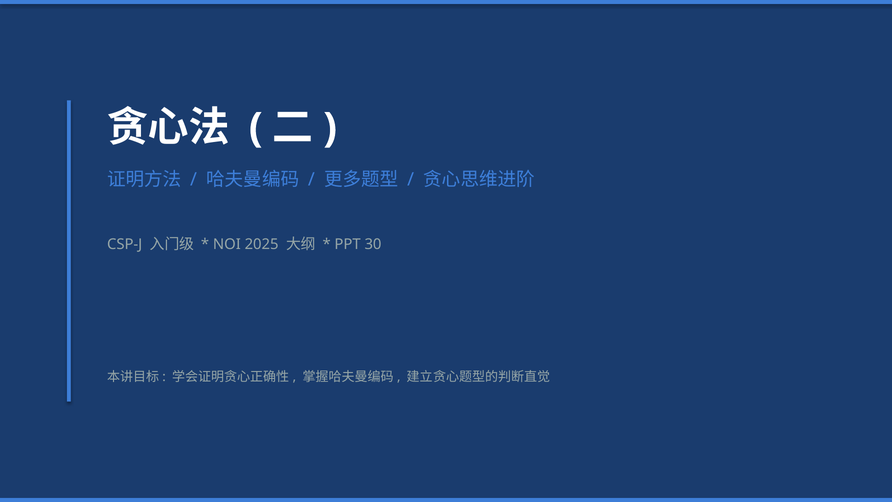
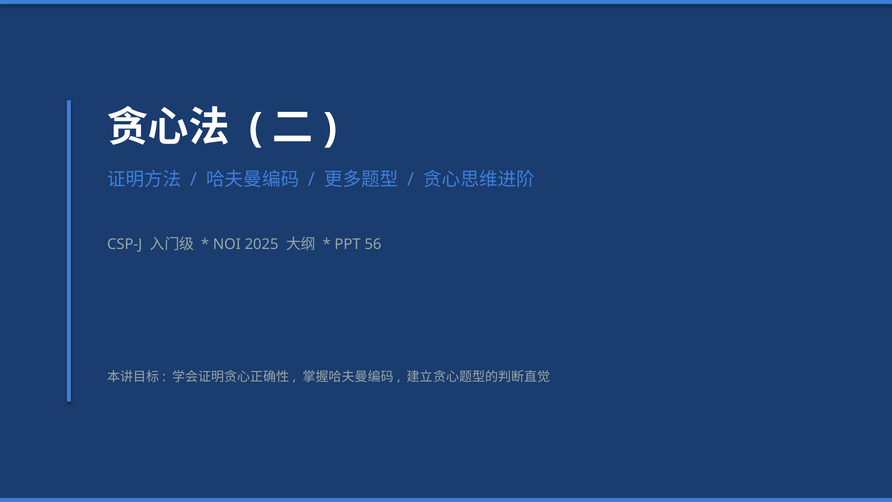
30: 30 -> 56
